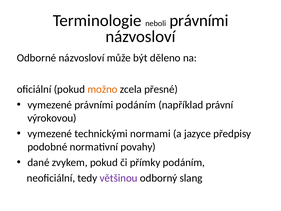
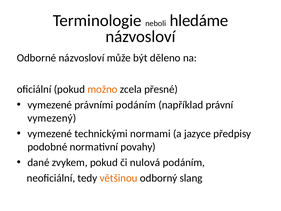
neboli právními: právními -> hledáme
výrokovou: výrokovou -> vymezený
přímky: přímky -> nulová
většinou colour: purple -> orange
